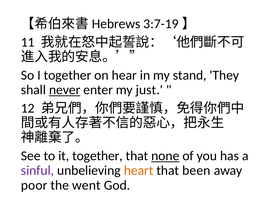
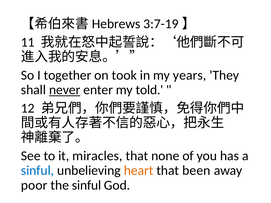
hear: hear -> took
stand: stand -> years
just: just -> told
it together: together -> miracles
none underline: present -> none
sinful at (38, 171) colour: purple -> blue
the went: went -> sinful
